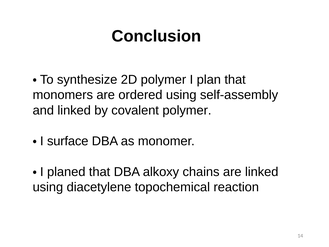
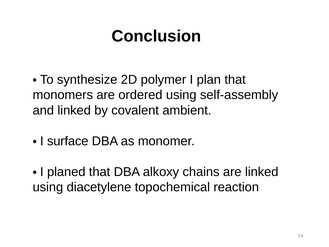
covalent polymer: polymer -> ambient
